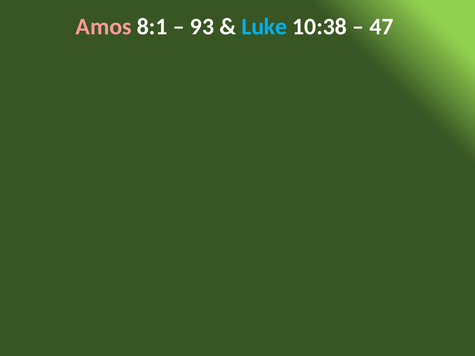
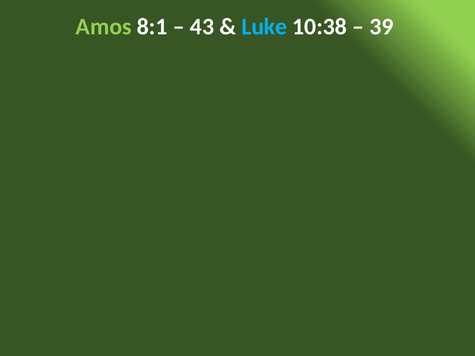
Amos colour: pink -> light green
93: 93 -> 43
47: 47 -> 39
